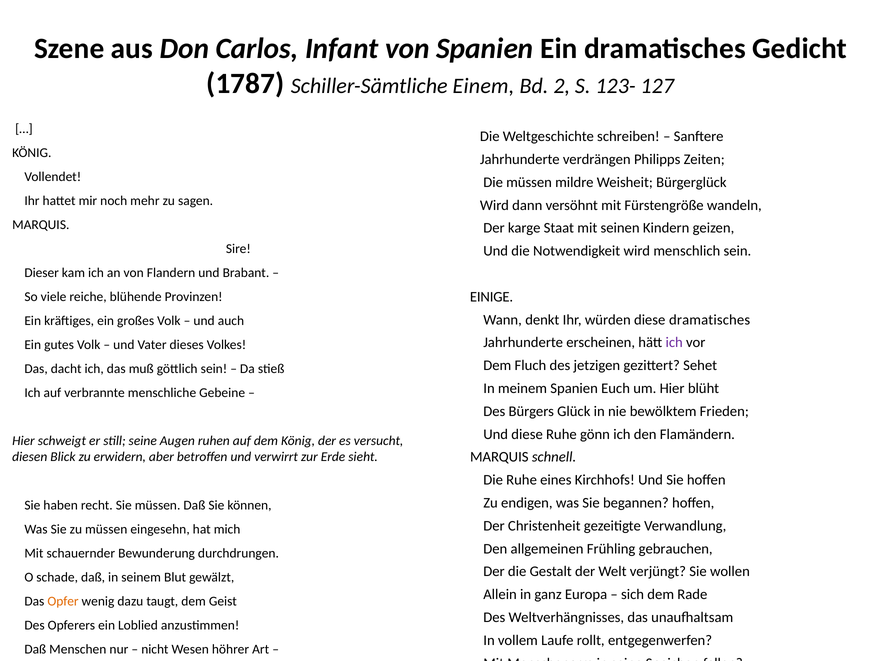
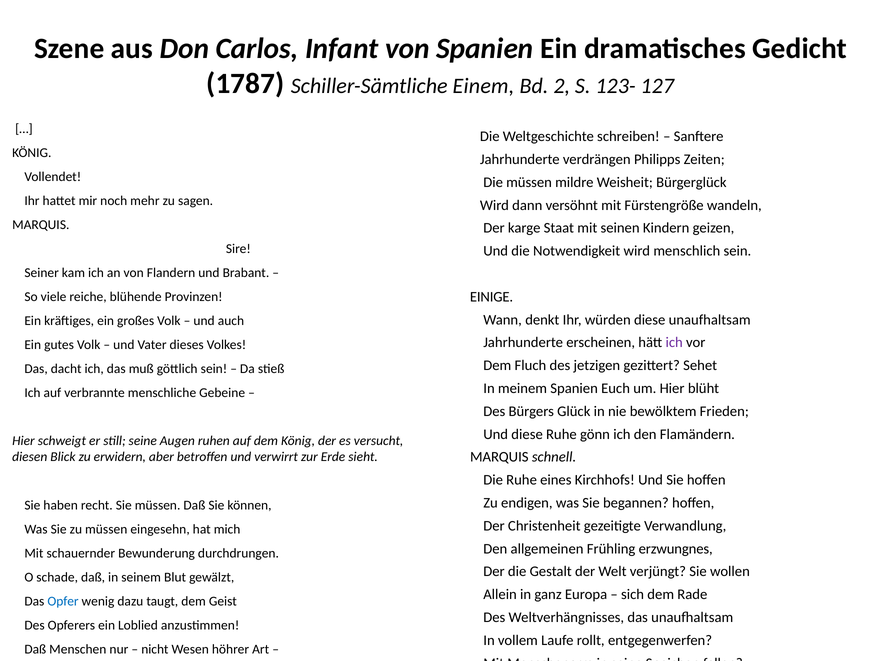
Dieser: Dieser -> Seiner
diese dramatisches: dramatisches -> unaufhaltsam
gebrauchen: gebrauchen -> erzwungnes
Opfer colour: orange -> blue
